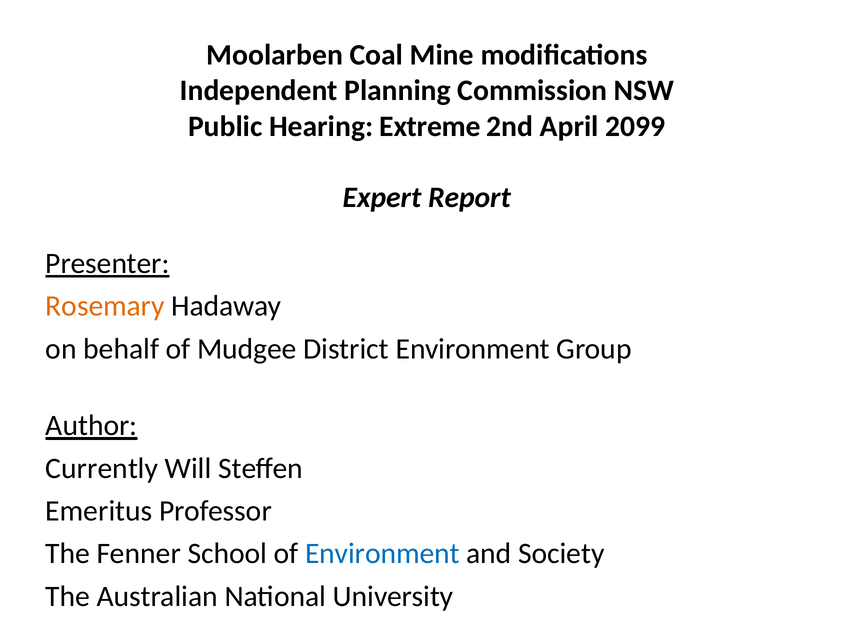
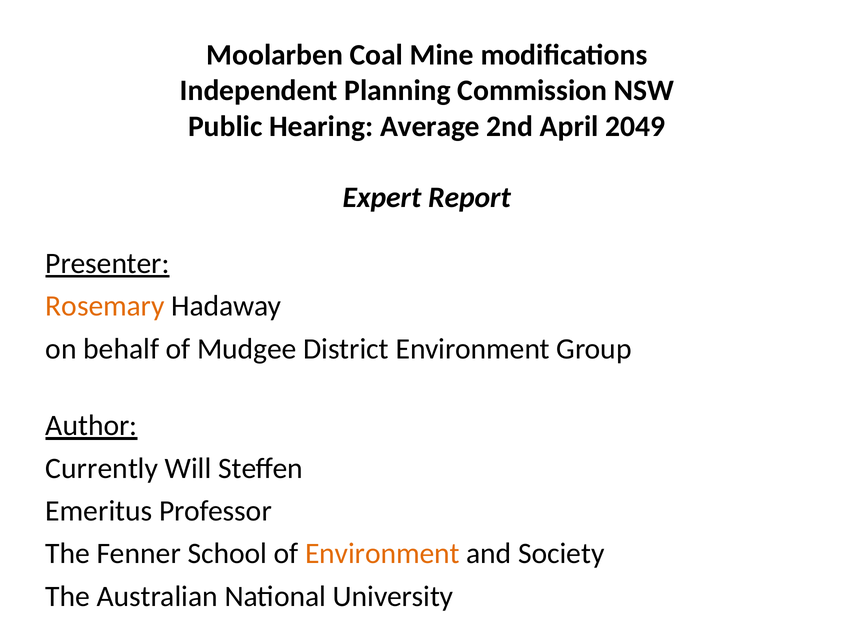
Extreme: Extreme -> Average
2099: 2099 -> 2049
Environment at (382, 554) colour: blue -> orange
